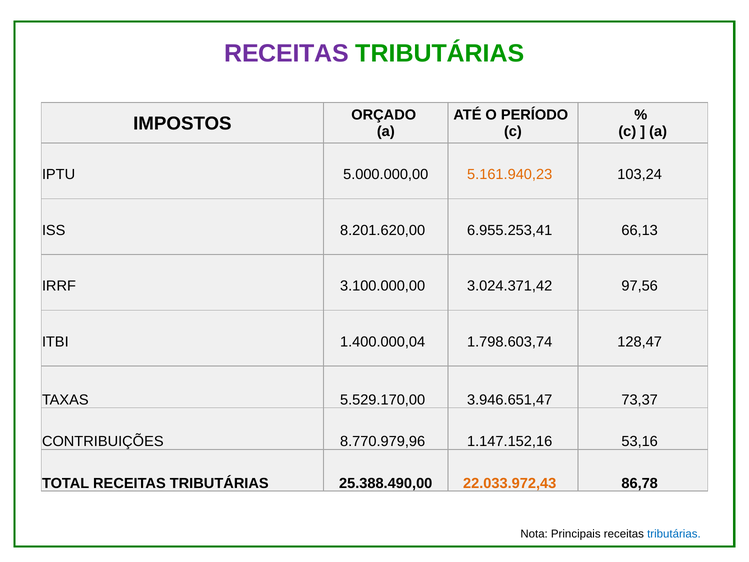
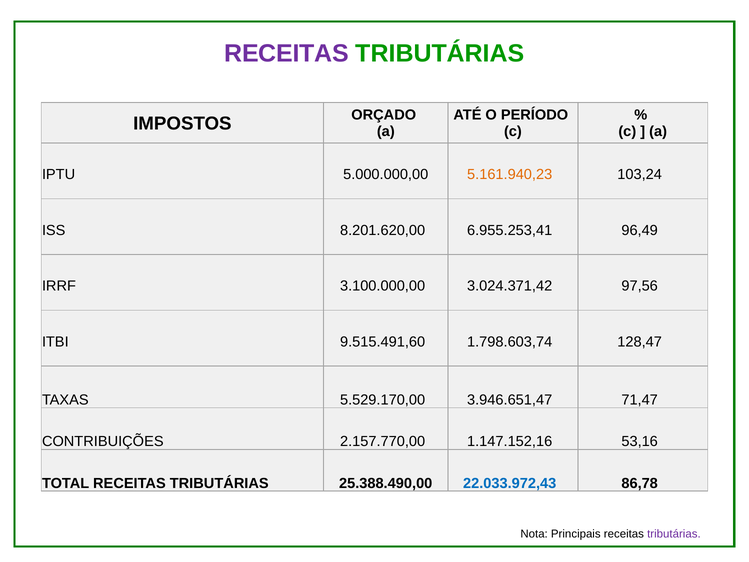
66,13: 66,13 -> 96,49
1.400.000,04: 1.400.000,04 -> 9.515.491,60
73,37: 73,37 -> 71,47
8.770.979,96: 8.770.979,96 -> 2.157.770,00
22.033.972,43 colour: orange -> blue
tributárias at (674, 534) colour: blue -> purple
